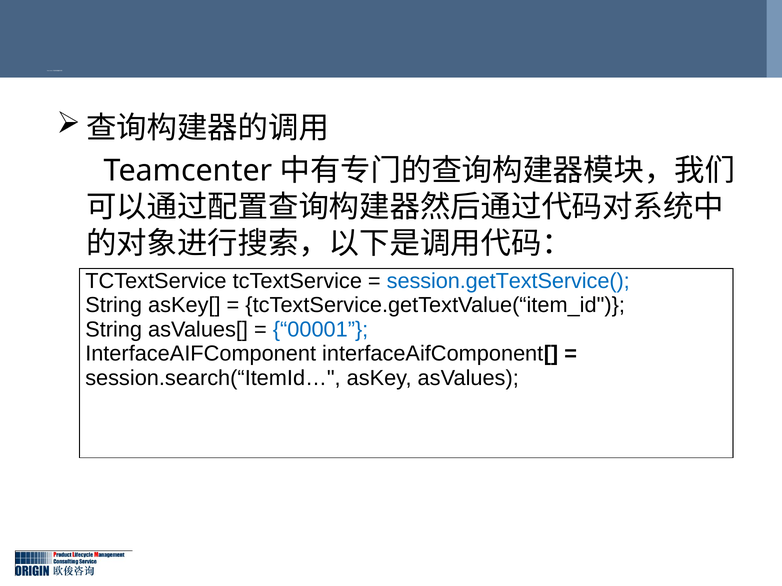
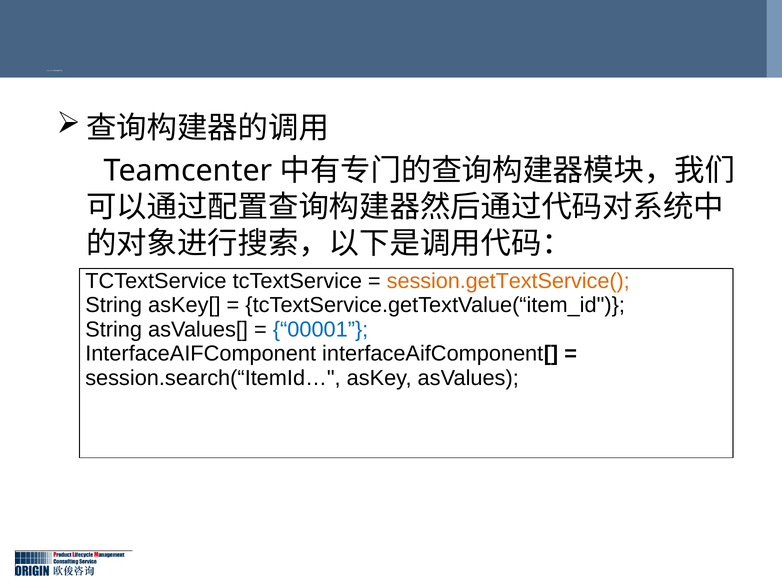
session.getTextService( colour: blue -> orange
